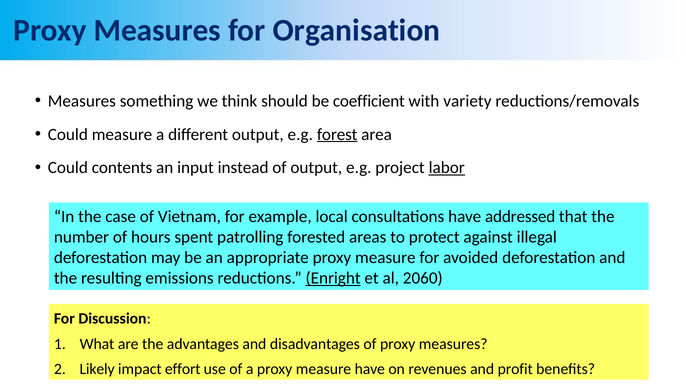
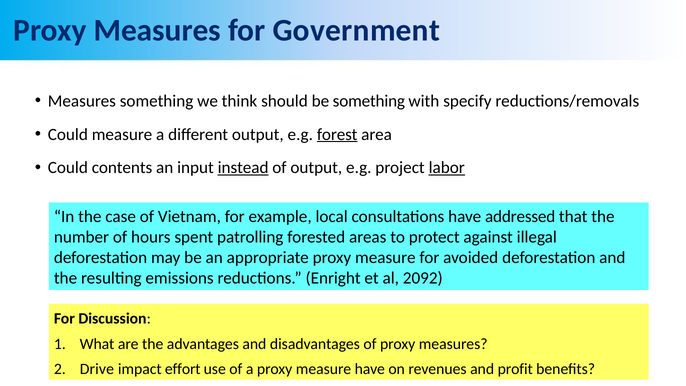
Organisation: Organisation -> Government
be coefficient: coefficient -> something
variety: variety -> specify
instead underline: none -> present
Enright underline: present -> none
2060: 2060 -> 2092
Likely: Likely -> Drive
